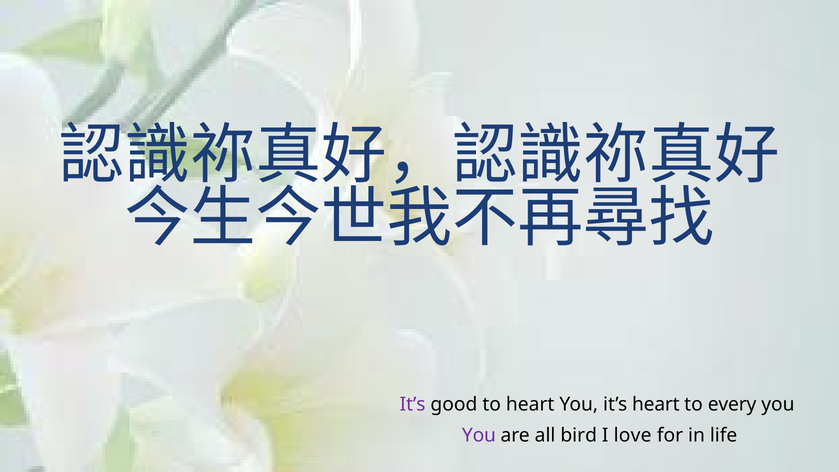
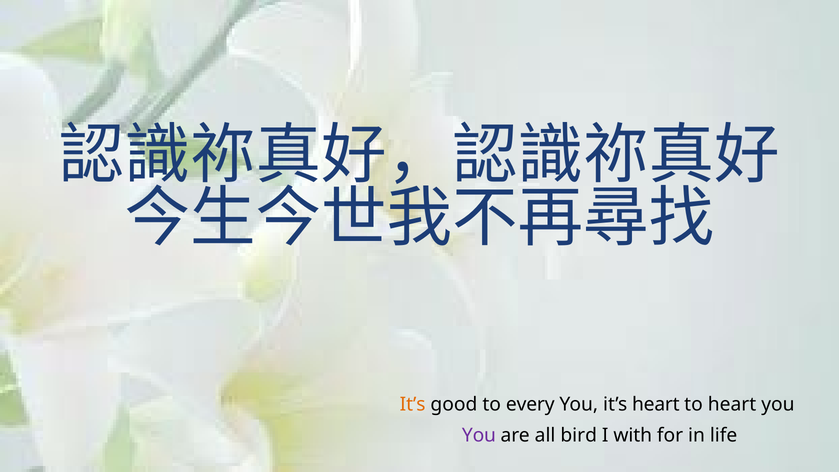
It’s at (413, 404) colour: purple -> orange
to heart: heart -> every
to every: every -> heart
love: love -> with
